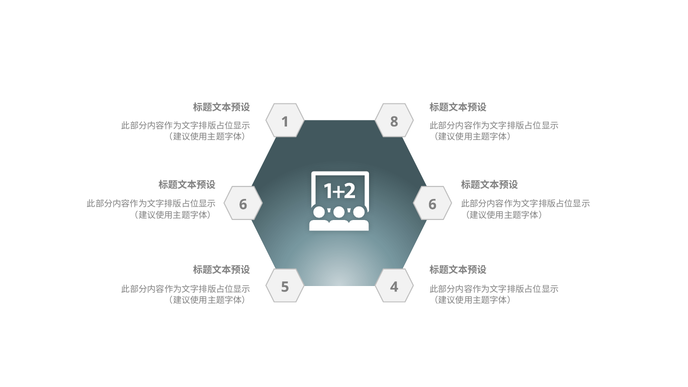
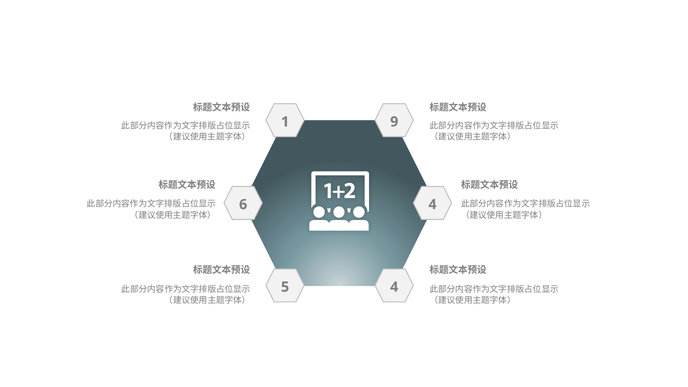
8: 8 -> 9
6 6: 6 -> 4
